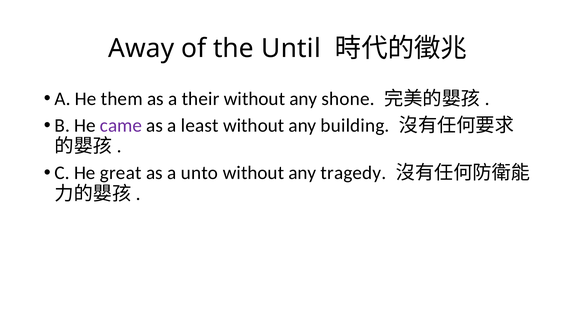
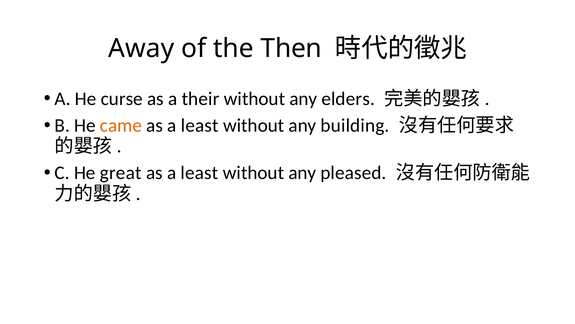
Until: Until -> Then
them: them -> curse
shone: shone -> elders
came colour: purple -> orange
unto at (199, 173): unto -> least
tragedy: tragedy -> pleased
